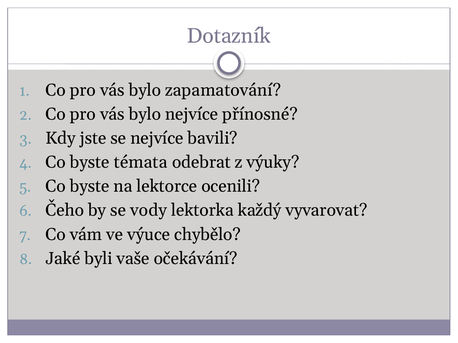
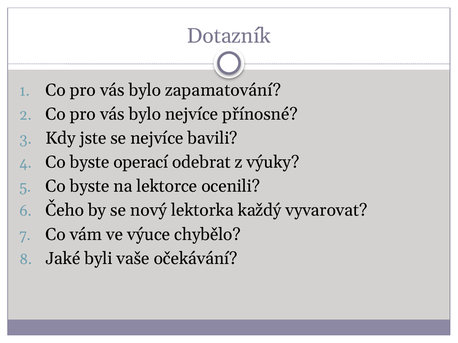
témata: témata -> operací
vody: vody -> nový
